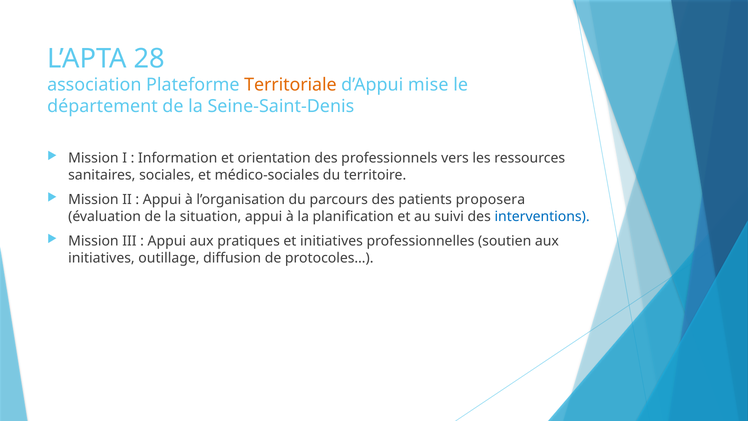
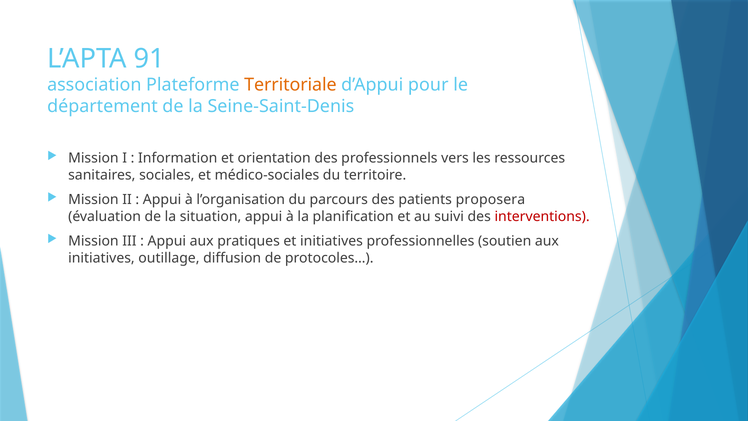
28: 28 -> 91
mise: mise -> pour
interventions colour: blue -> red
